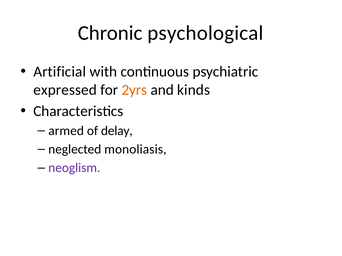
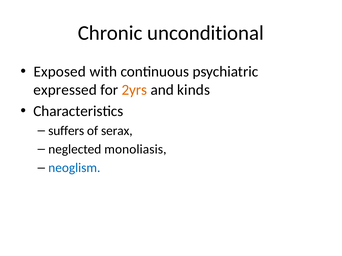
psychological: psychological -> unconditional
Artificial: Artificial -> Exposed
armed: armed -> suffers
delay: delay -> serax
neoglism colour: purple -> blue
